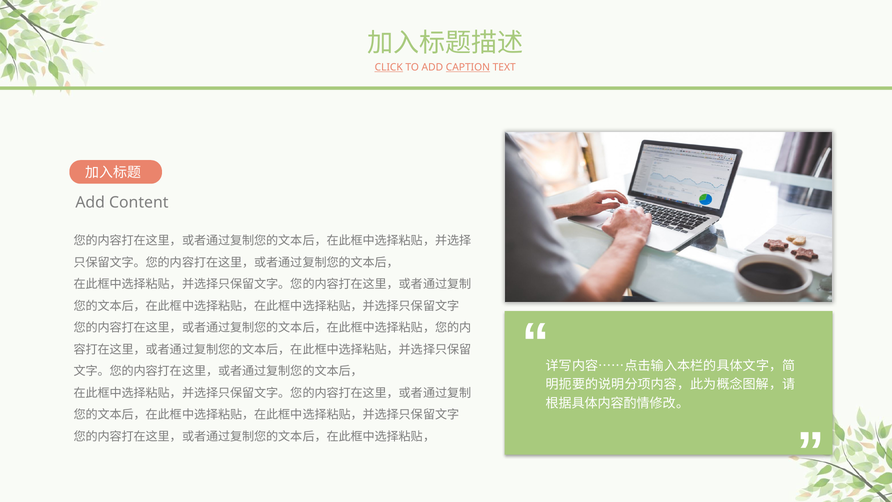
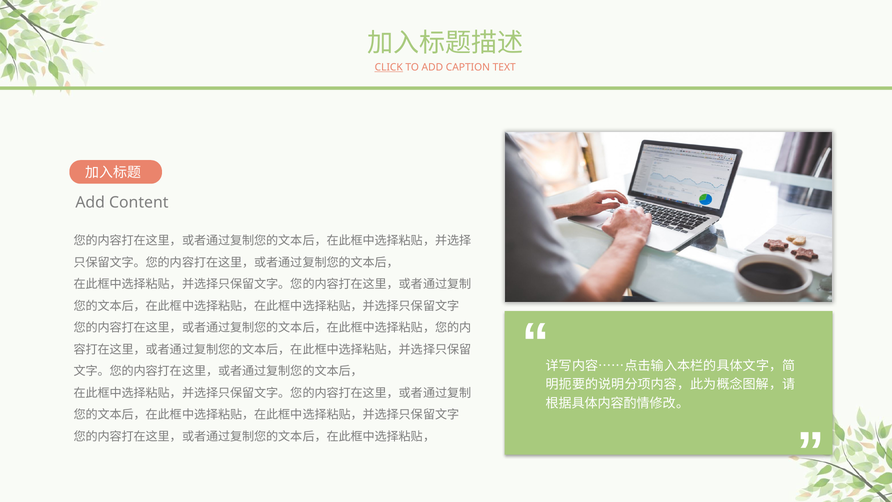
CAPTION underline: present -> none
